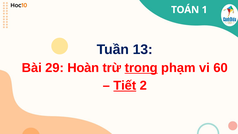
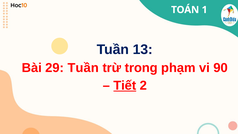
29 Hoàn: Hoàn -> Tuần
trong underline: present -> none
60: 60 -> 90
